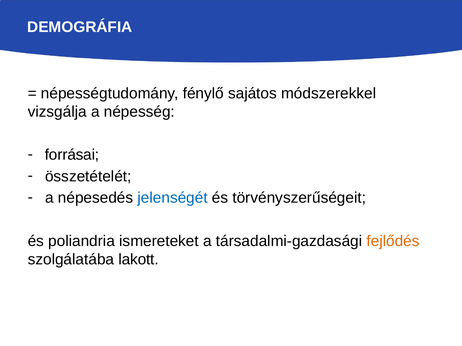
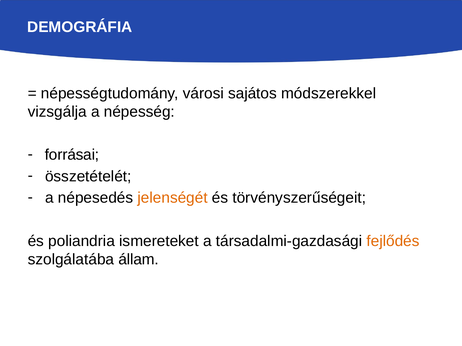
fénylő: fénylő -> városi
jelenségét colour: blue -> orange
lakott: lakott -> állam
